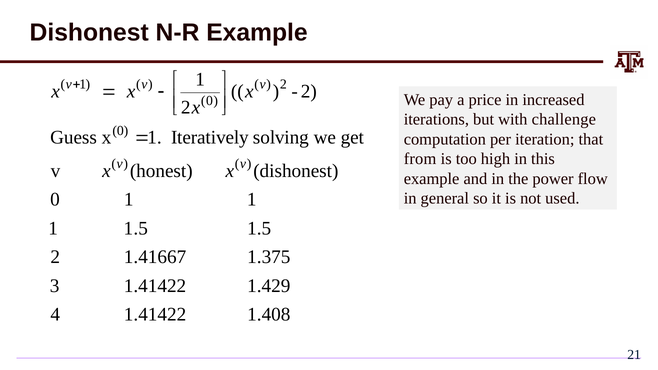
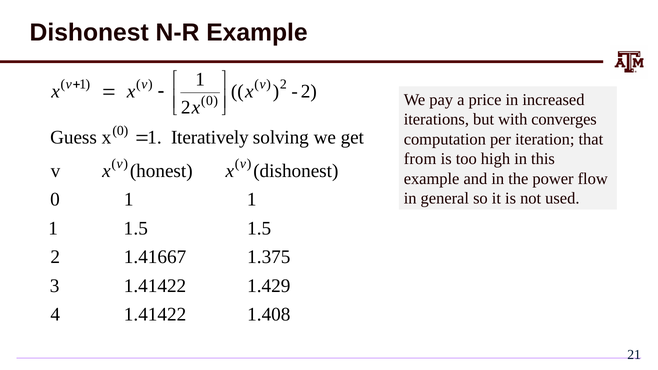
challenge: challenge -> converges
